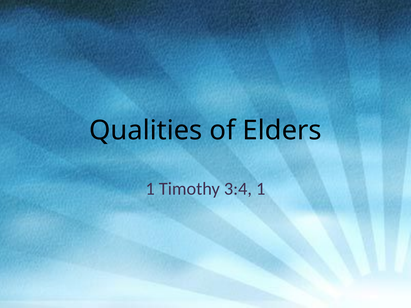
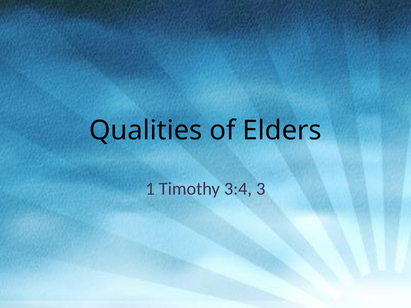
3:4 1: 1 -> 3
